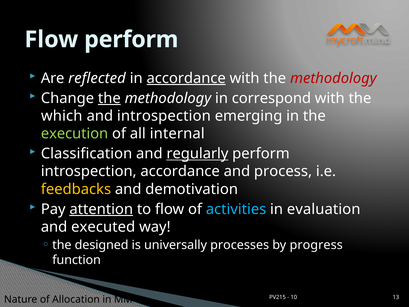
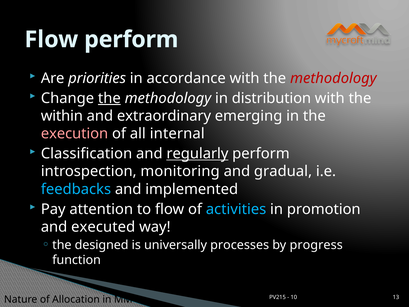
reflected: reflected -> priorities
accordance at (186, 78) underline: present -> none
correspond: correspond -> distribution
which: which -> within
and introspection: introspection -> extraordinary
execution colour: light green -> pink
introspection accordance: accordance -> monitoring
process: process -> gradual
feedbacks colour: yellow -> light blue
demotivation: demotivation -> implemented
attention underline: present -> none
evaluation: evaluation -> promotion
